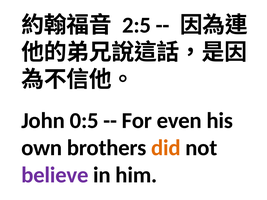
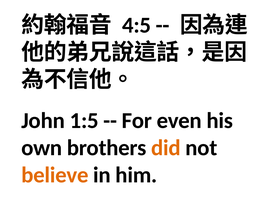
2:5: 2:5 -> 4:5
0:5: 0:5 -> 1:5
believe colour: purple -> orange
